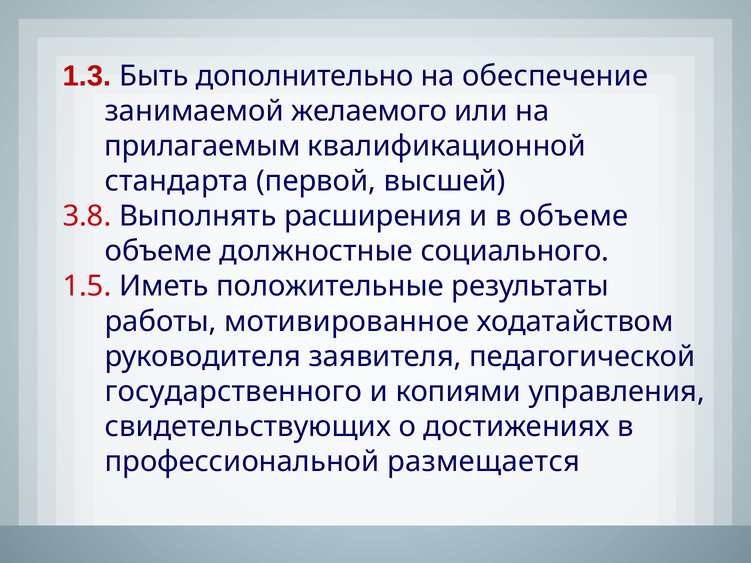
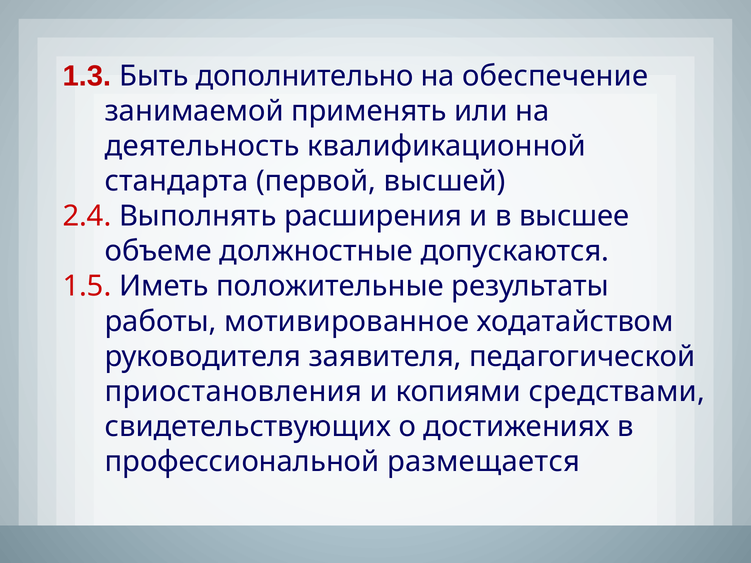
желаемого: желаемого -> применять
прилагаемым: прилагаемым -> деятельность
3.8: 3.8 -> 2.4
в объеме: объеме -> высшее
социального: социального -> допускаются
государственного: государственного -> приостановления
управления: управления -> средствами
